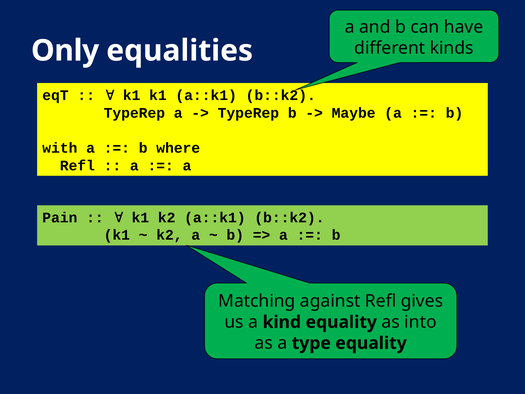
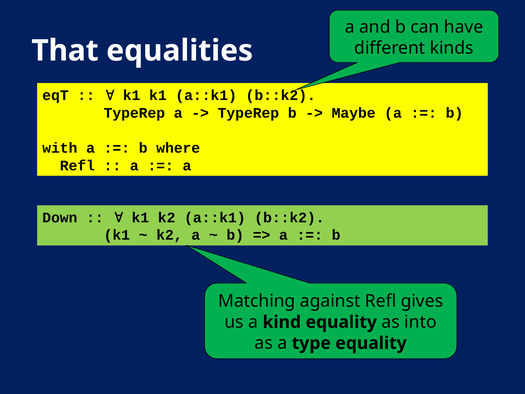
Only: Only -> That
Pain: Pain -> Down
